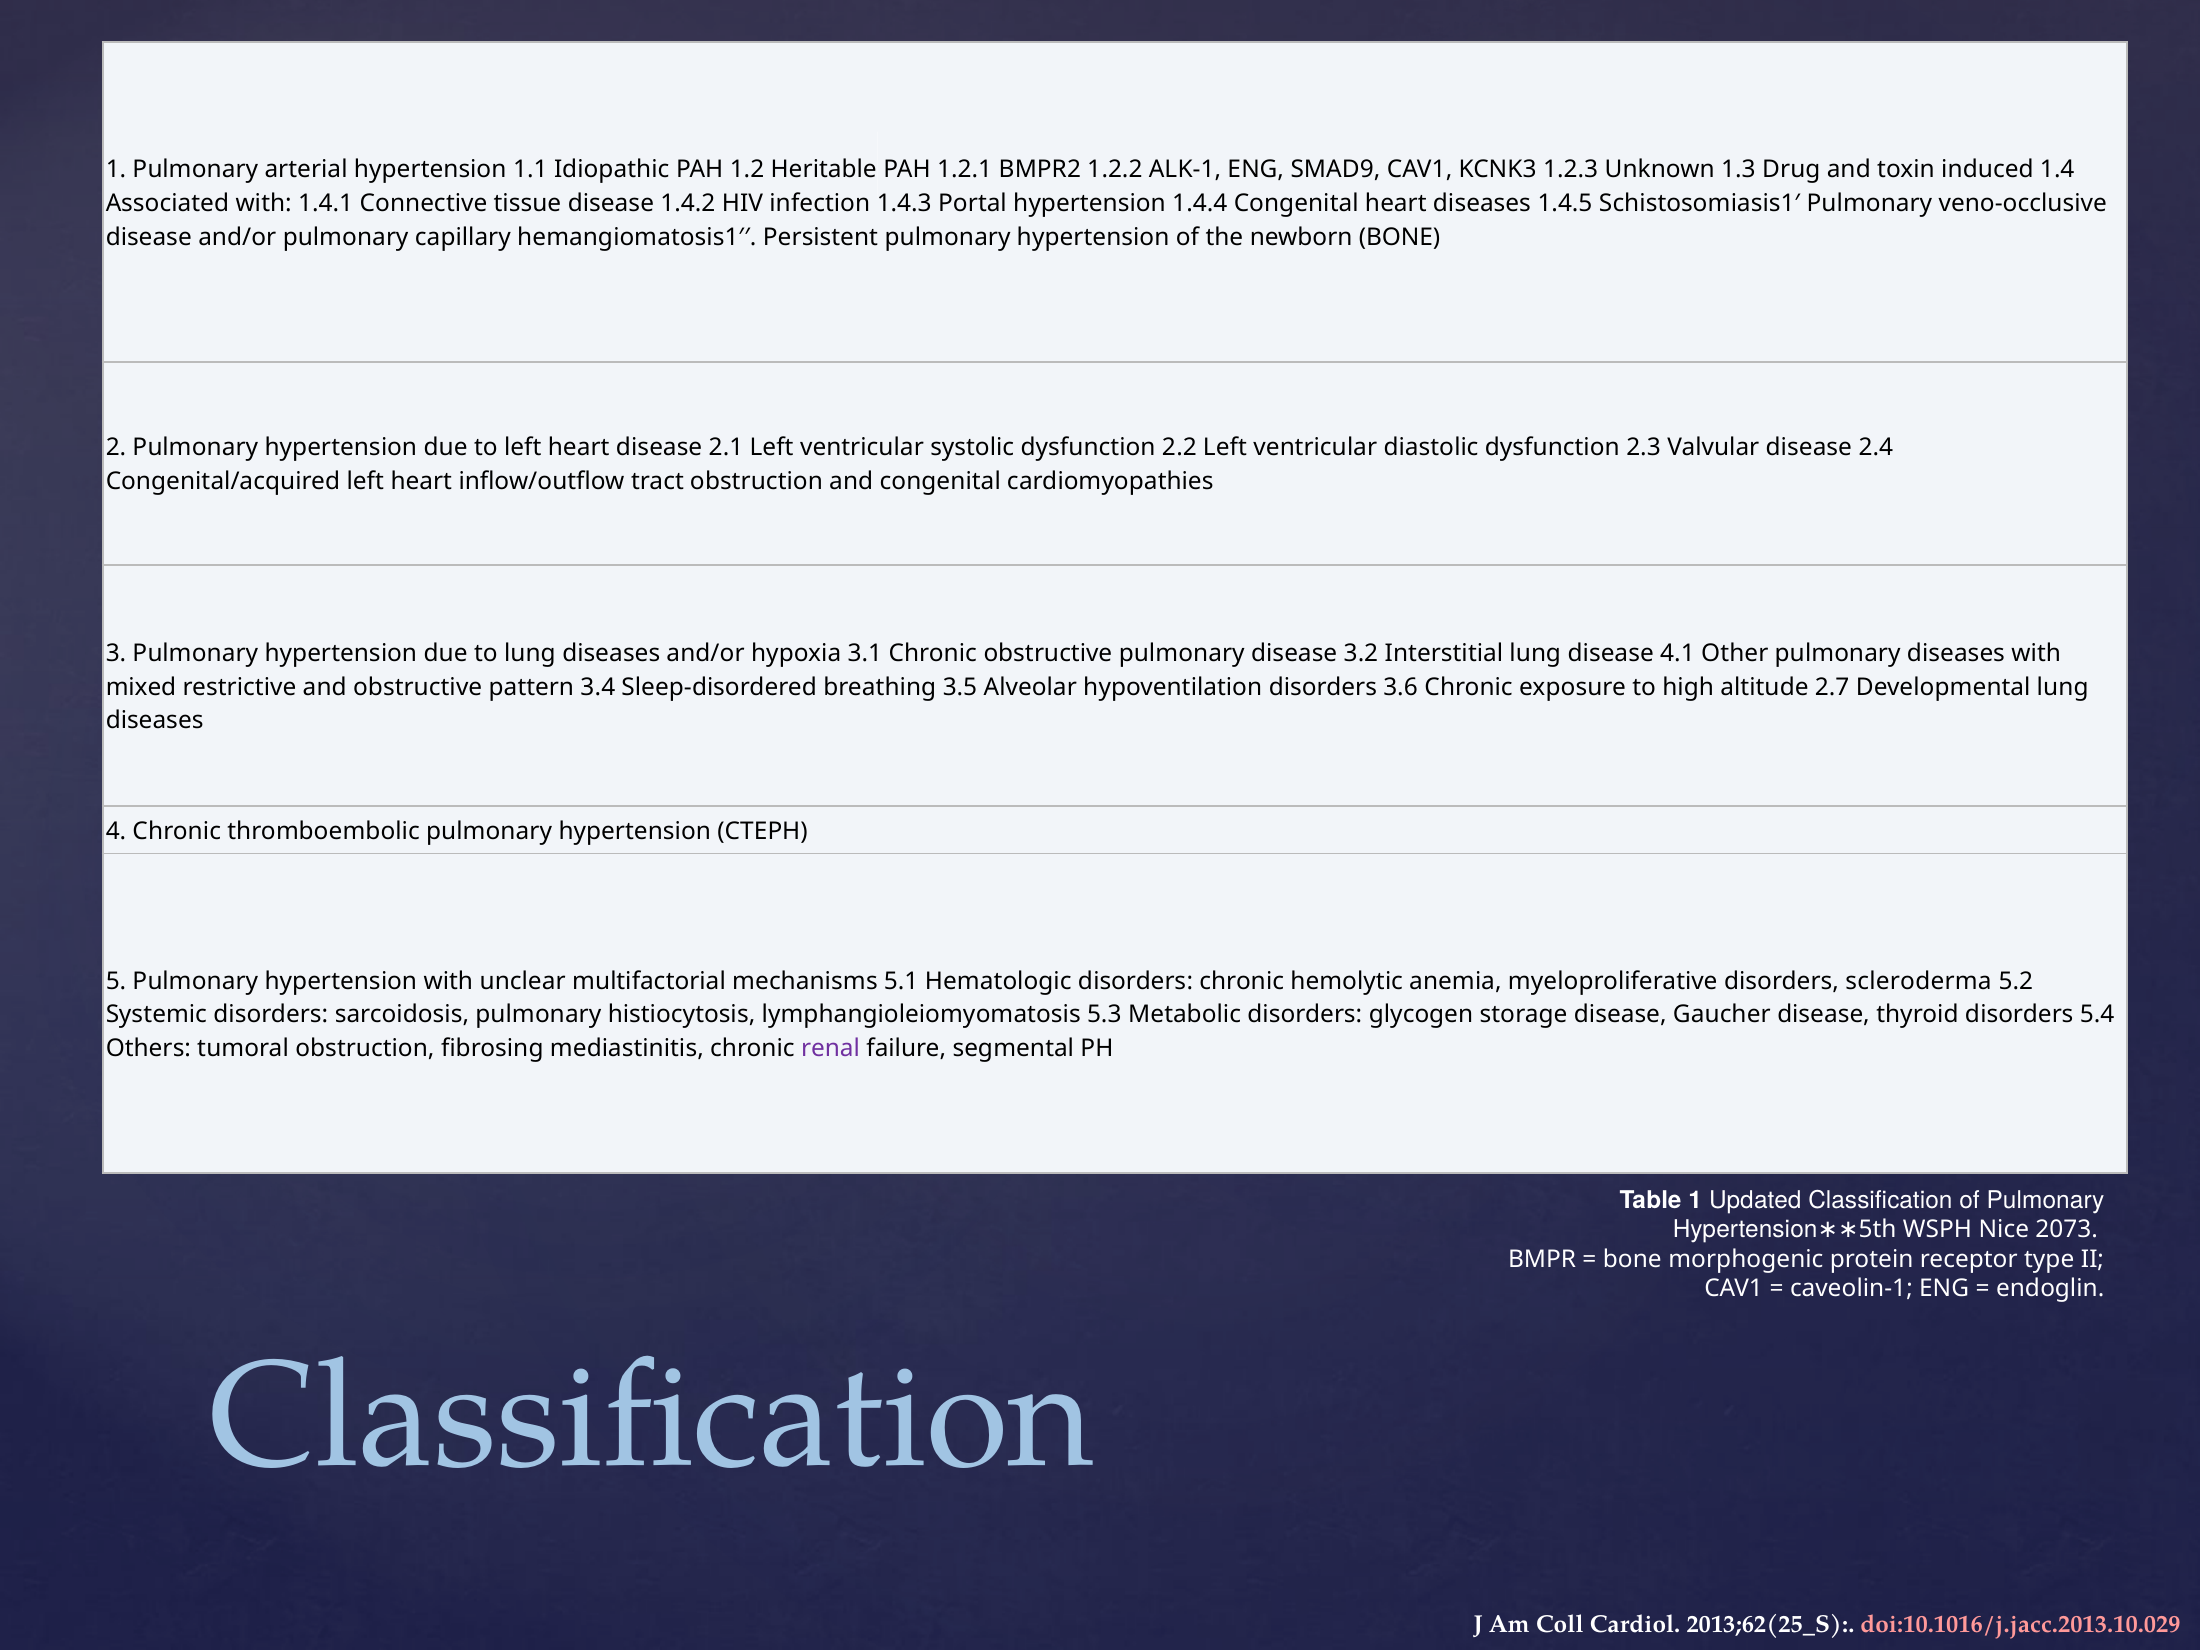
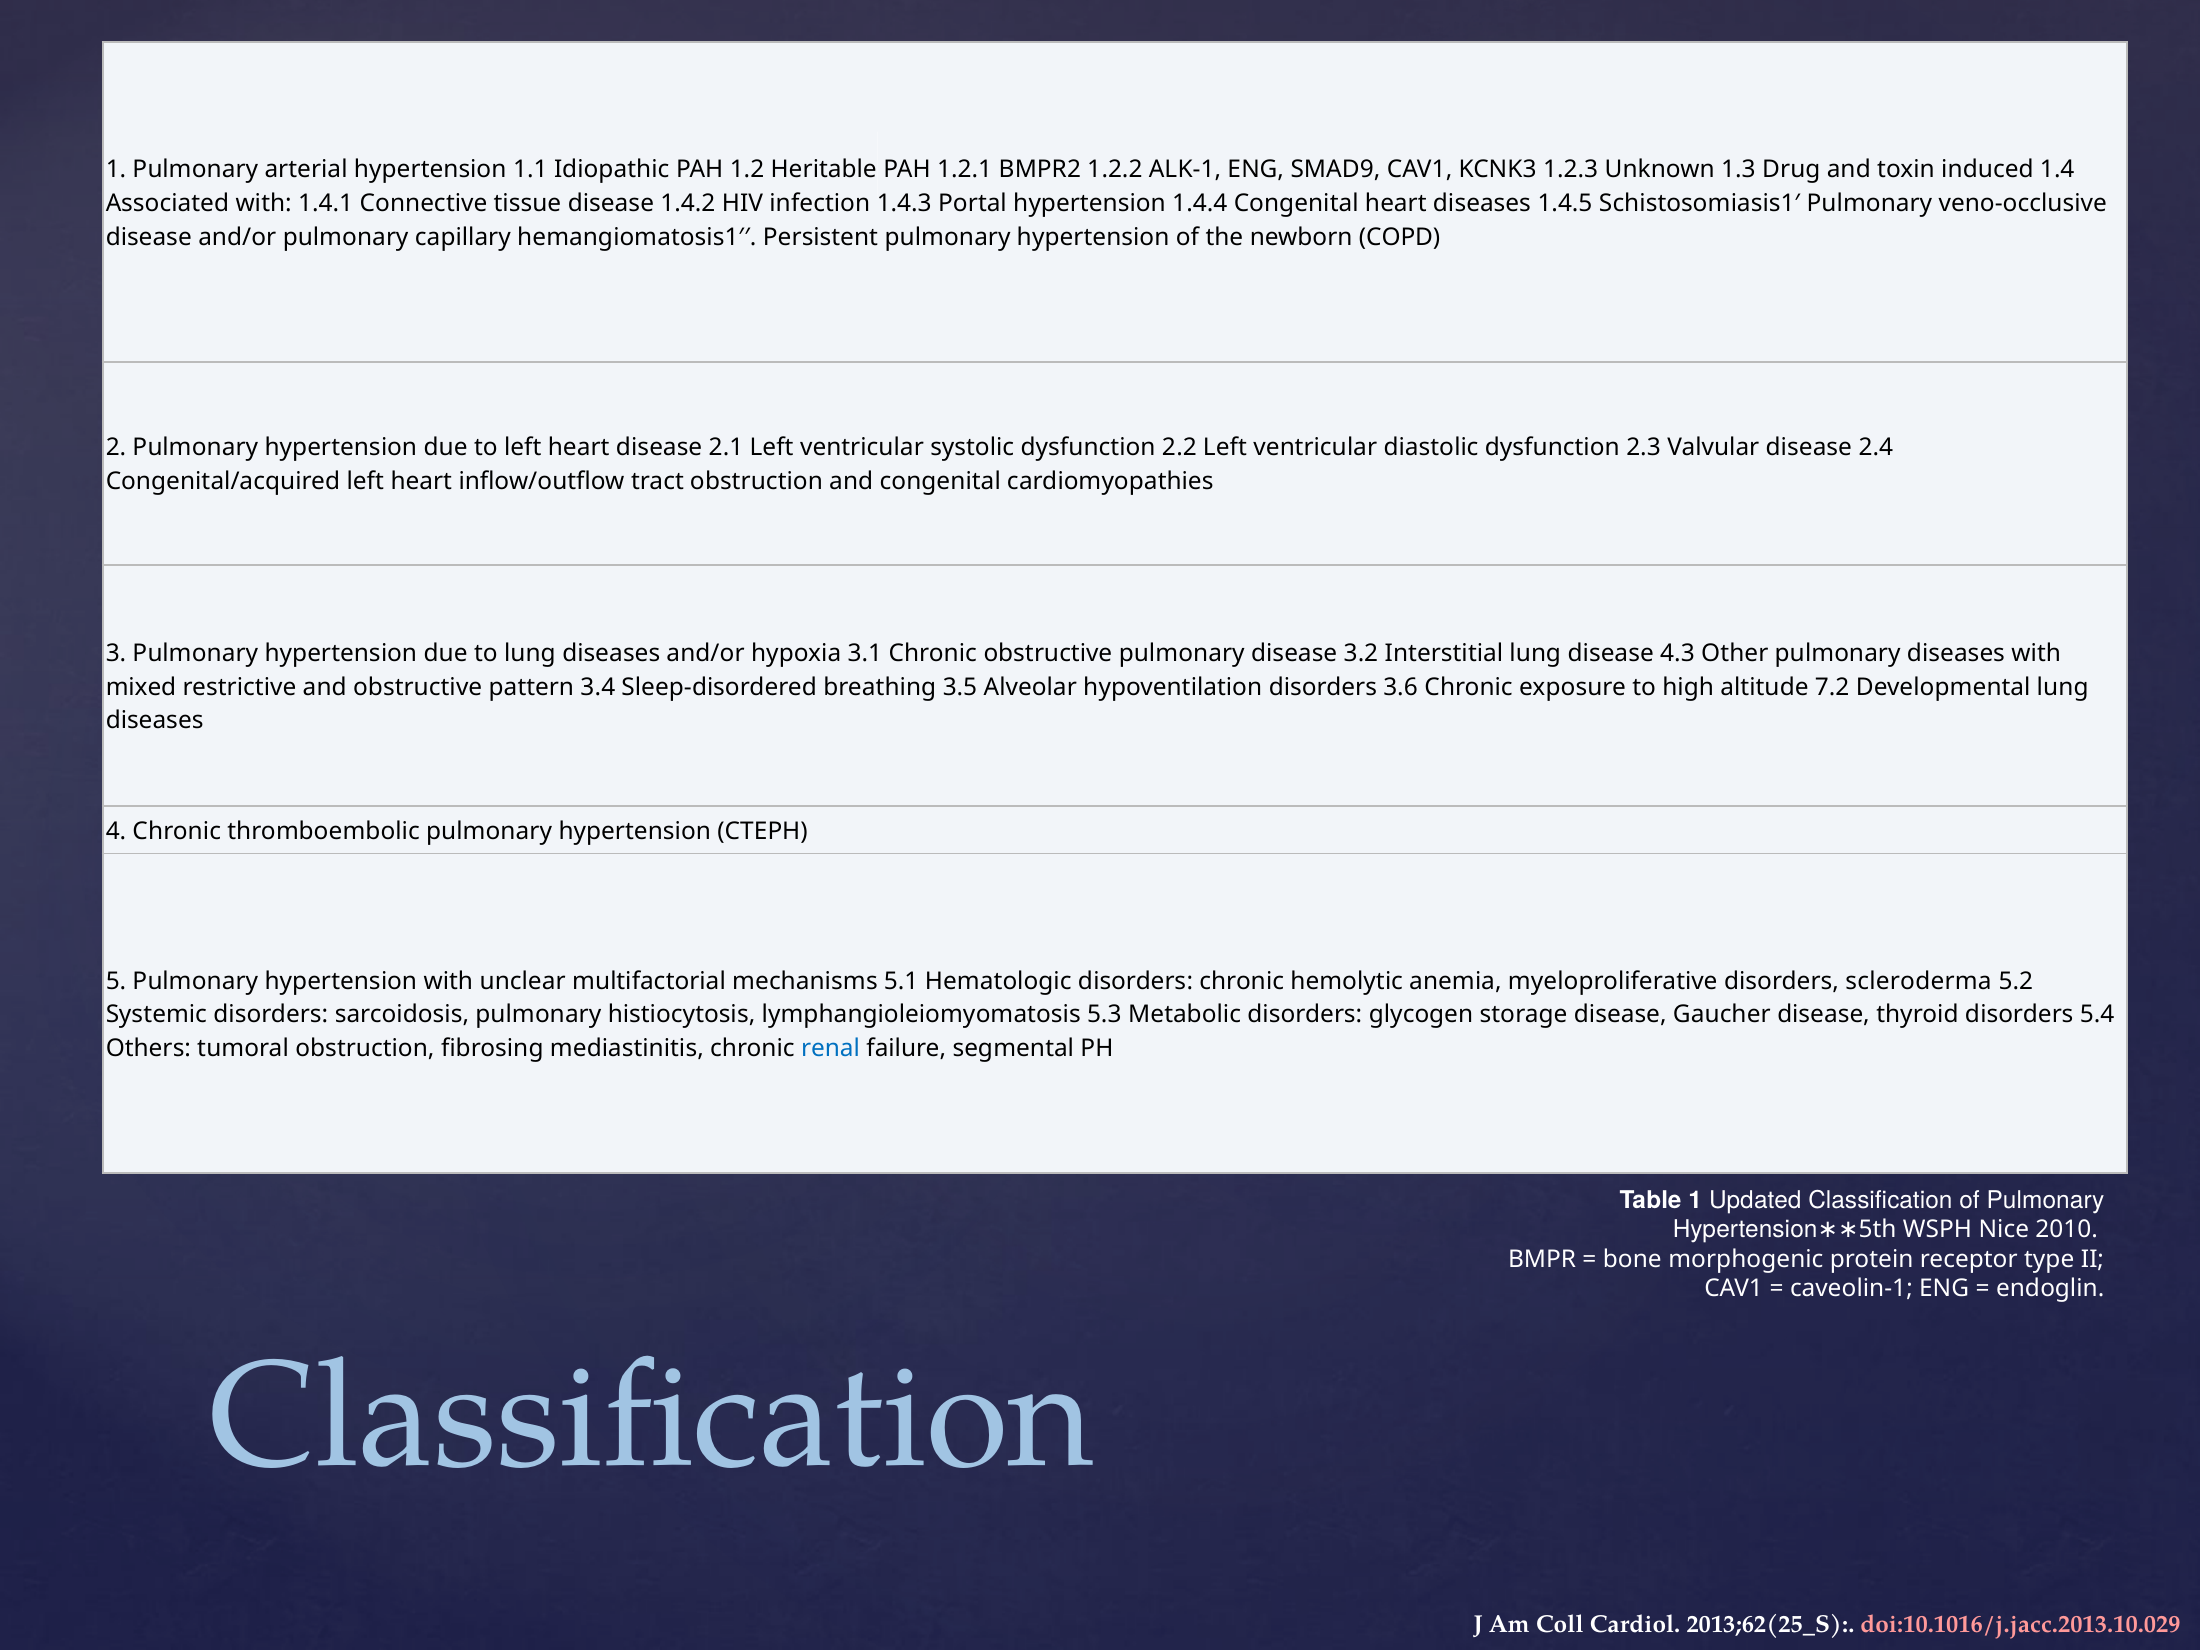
newborn BONE: BONE -> COPD
4.1: 4.1 -> 4.3
2.7: 2.7 -> 7.2
renal colour: purple -> blue
2073: 2073 -> 2010
